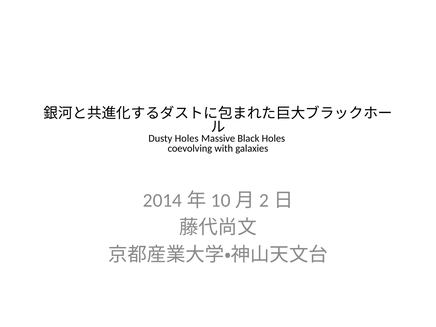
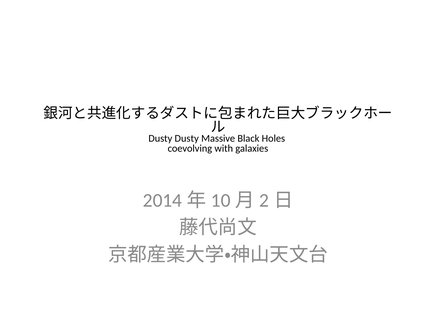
Dusty Holes: Holes -> Dusty
